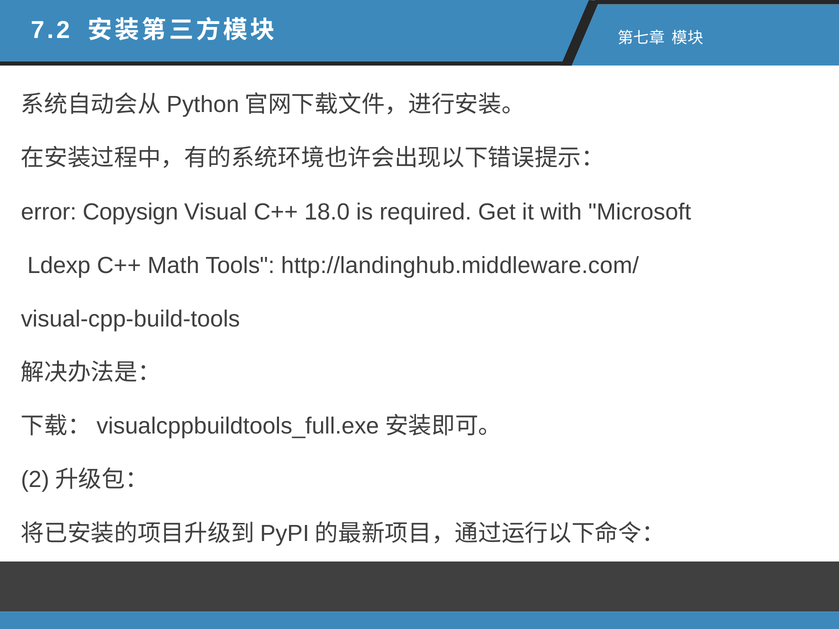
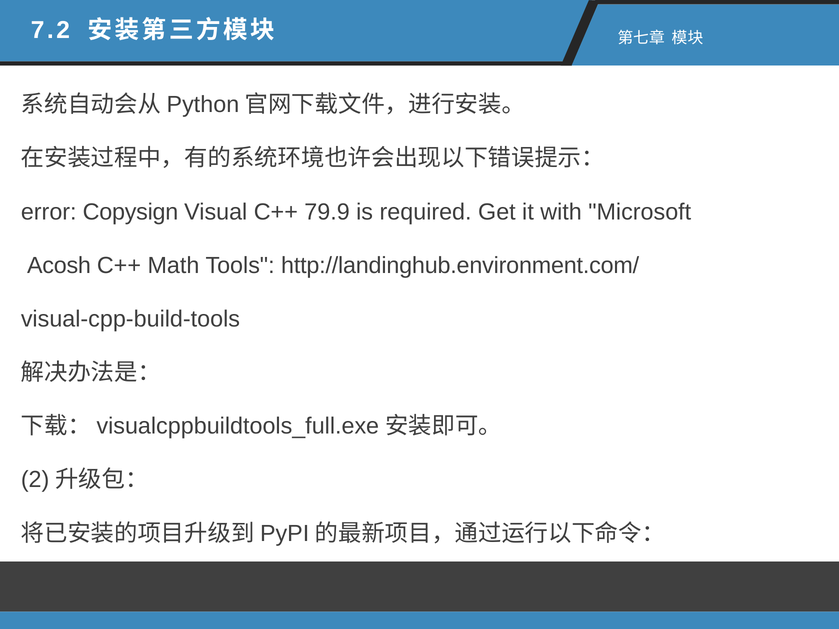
18.0: 18.0 -> 79.9
Ldexp: Ldexp -> Acosh
http://landinghub.middleware.com/: http://landinghub.middleware.com/ -> http://landinghub.environment.com/
